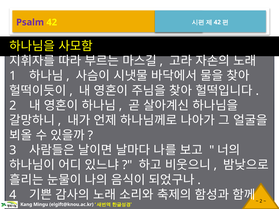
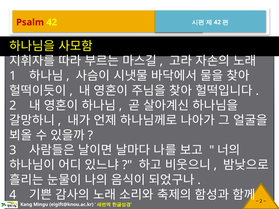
Psalm colour: purple -> red
